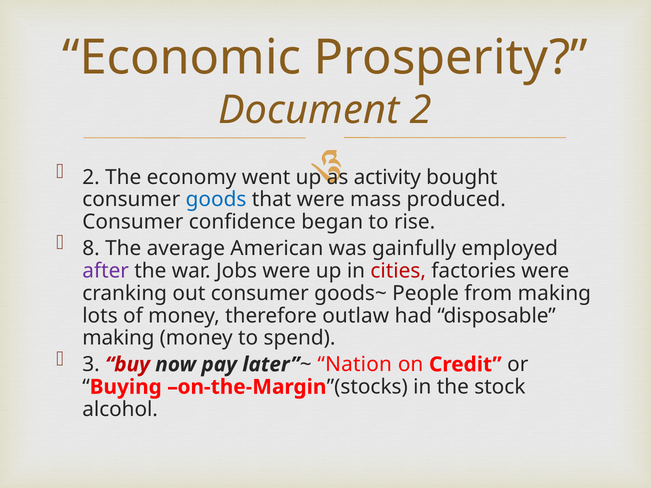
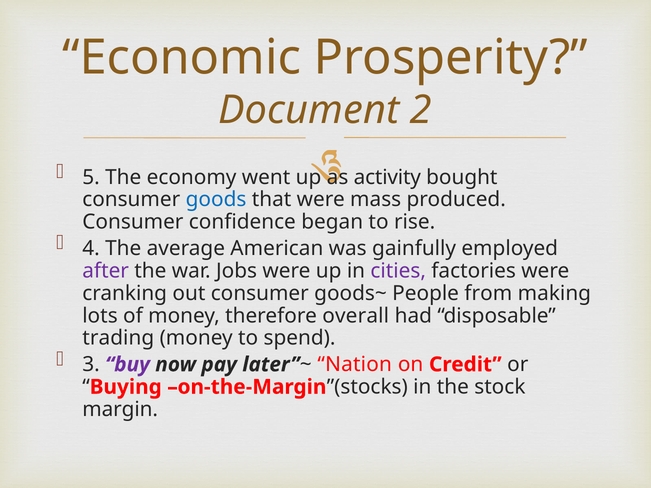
2 at (91, 177): 2 -> 5
8: 8 -> 4
cities colour: red -> purple
outlaw: outlaw -> overall
making at (118, 338): making -> trading
buy colour: red -> purple
alcohol: alcohol -> margin
